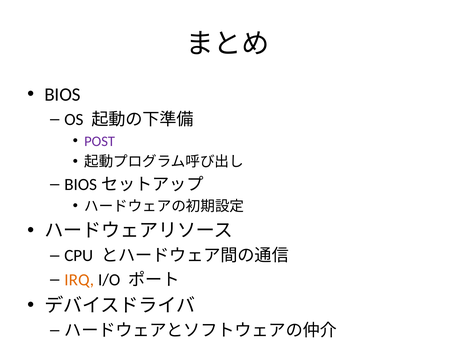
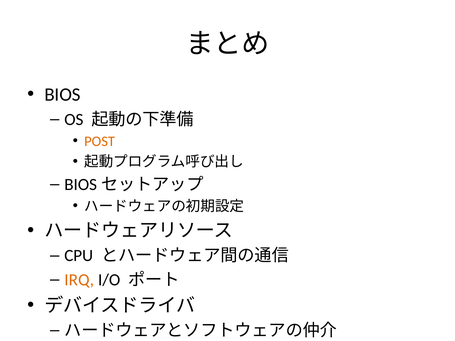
POST colour: purple -> orange
